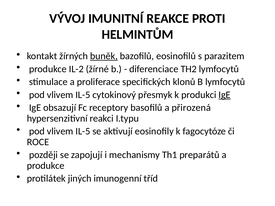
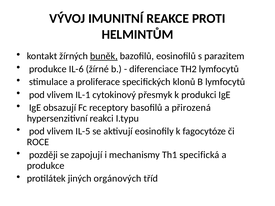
IL-2: IL-2 -> IL-6
IL-5 at (83, 95): IL-5 -> IL-1
IgE at (225, 95) underline: present -> none
preparátů: preparátů -> specifická
imunogenní: imunogenní -> orgánových
